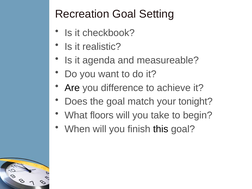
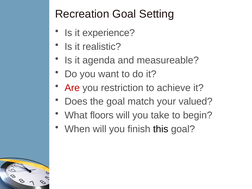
checkbook: checkbook -> experience
Are colour: black -> red
difference: difference -> restriction
tonight: tonight -> valued
